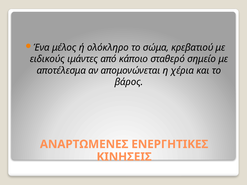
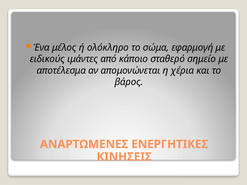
κρεβατιού: κρεβατιού -> εφαρμογή
